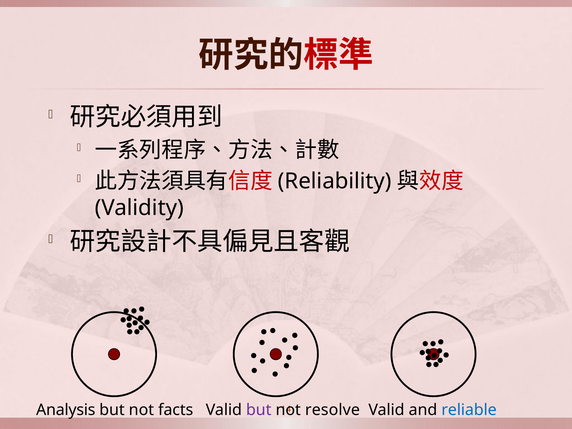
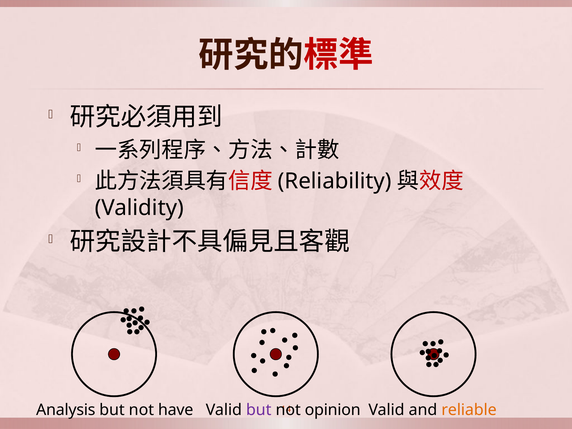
facts: facts -> have
resolve: resolve -> opinion
reliable colour: blue -> orange
